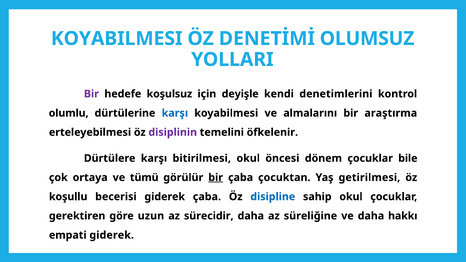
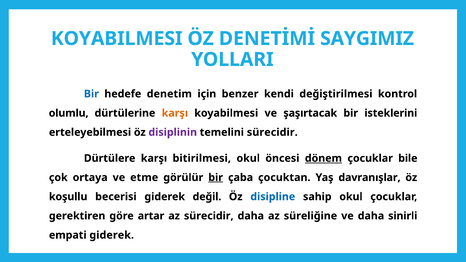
OLUMSUZ: OLUMSUZ -> SAYGIMIZ
Bir at (91, 94) colour: purple -> blue
koşulsuz: koşulsuz -> denetim
deyişle: deyişle -> benzer
denetimlerini: denetimlerini -> değiştirilmesi
karşı at (175, 113) colour: blue -> orange
almalarını: almalarını -> şaşırtacak
araştırma: araştırma -> isteklerini
temelini öfkelenir: öfkelenir -> sürecidir
dönem underline: none -> present
tümü: tümü -> etme
getirilmesi: getirilmesi -> davranışlar
giderek çaba: çaba -> değil
uzun: uzun -> artar
hakkı: hakkı -> sinirli
